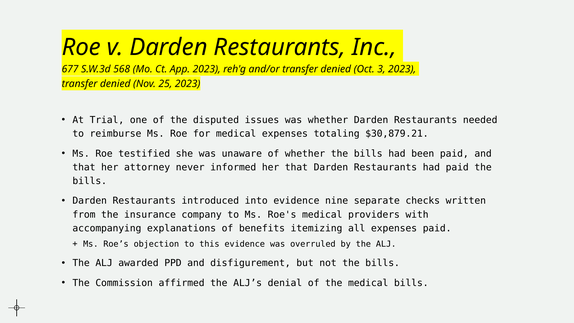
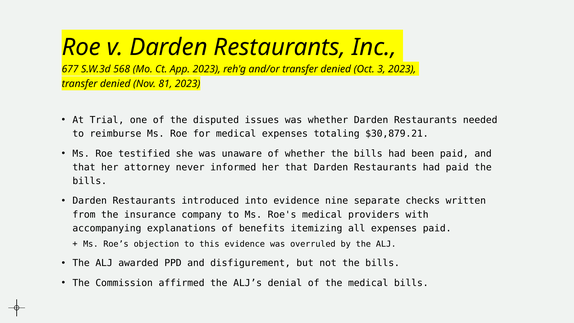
25: 25 -> 81
